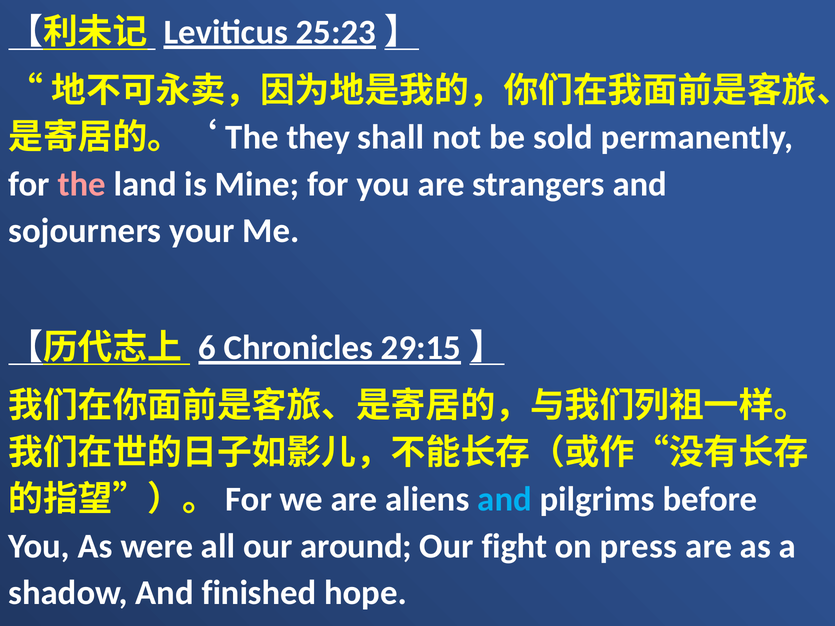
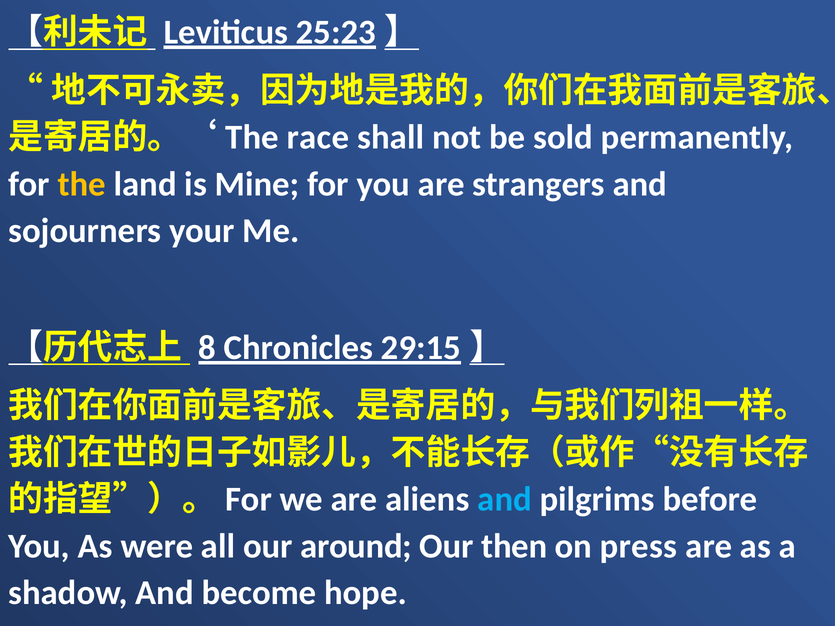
they: they -> race
the colour: pink -> yellow
6: 6 -> 8
fight: fight -> then
finished: finished -> become
